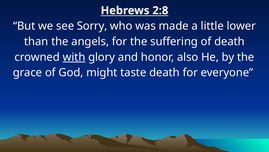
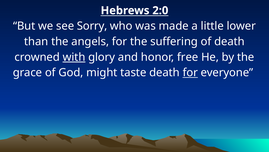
2:8: 2:8 -> 2:0
also: also -> free
for at (190, 72) underline: none -> present
